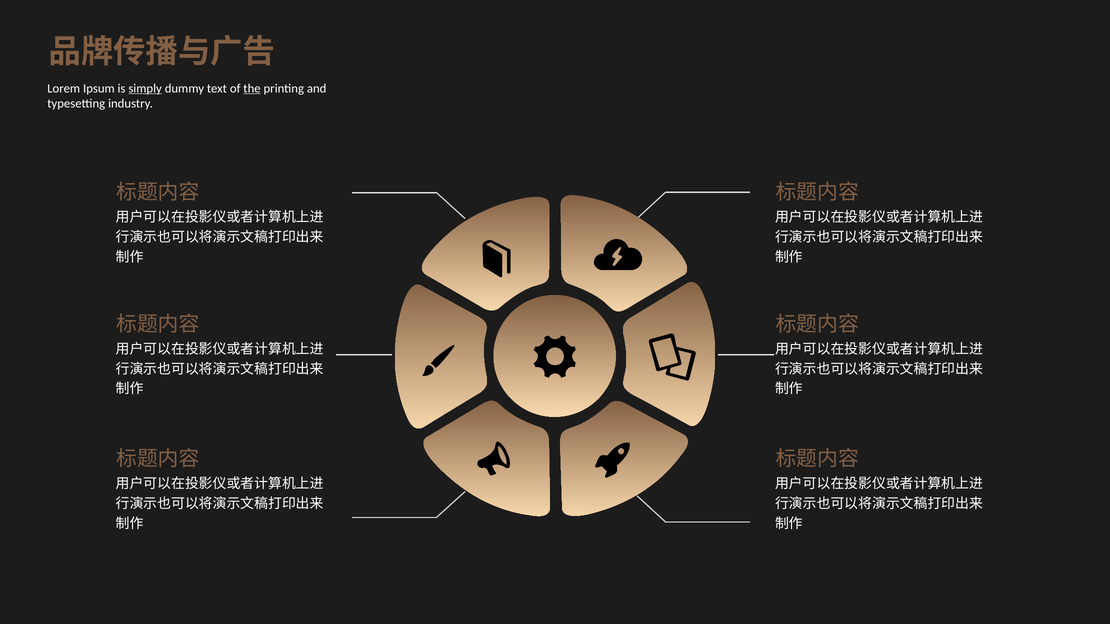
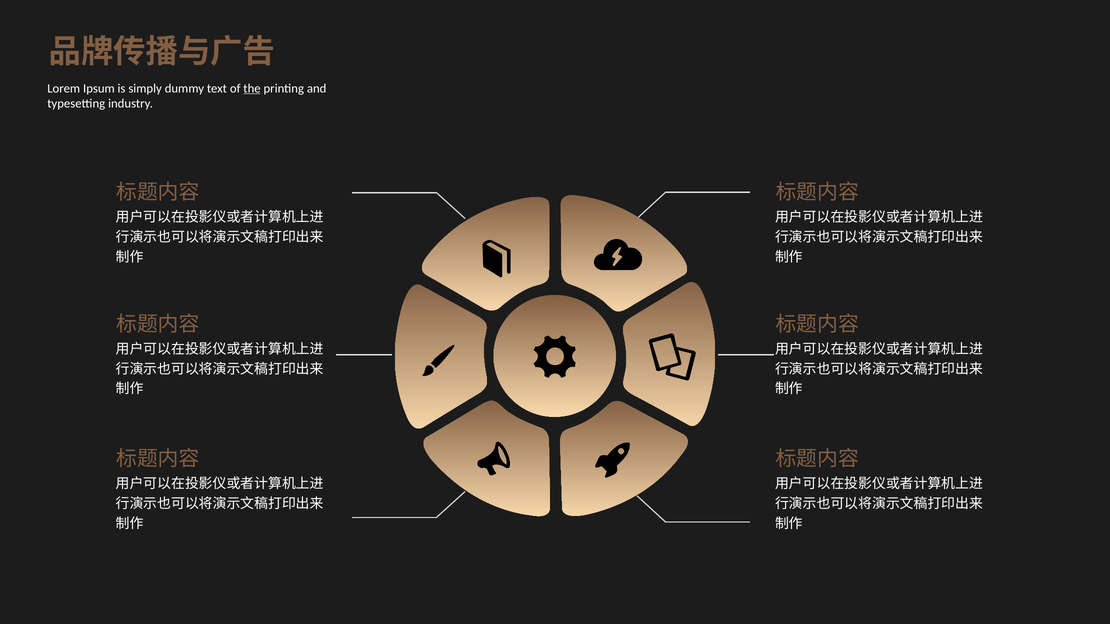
simply underline: present -> none
